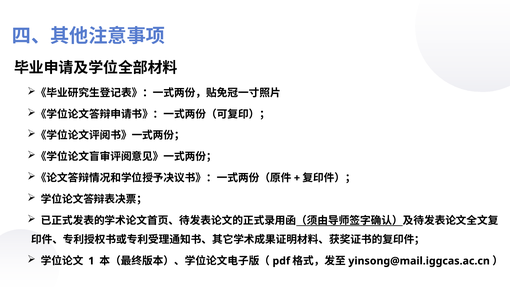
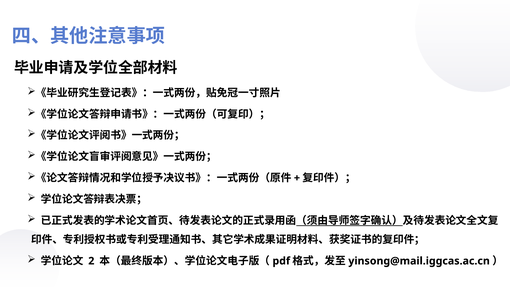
1: 1 -> 2
